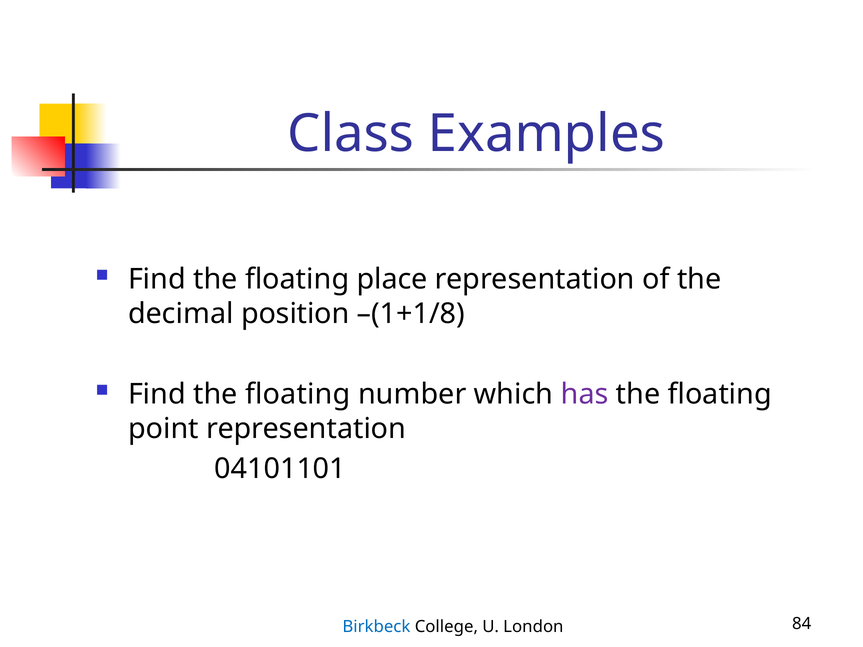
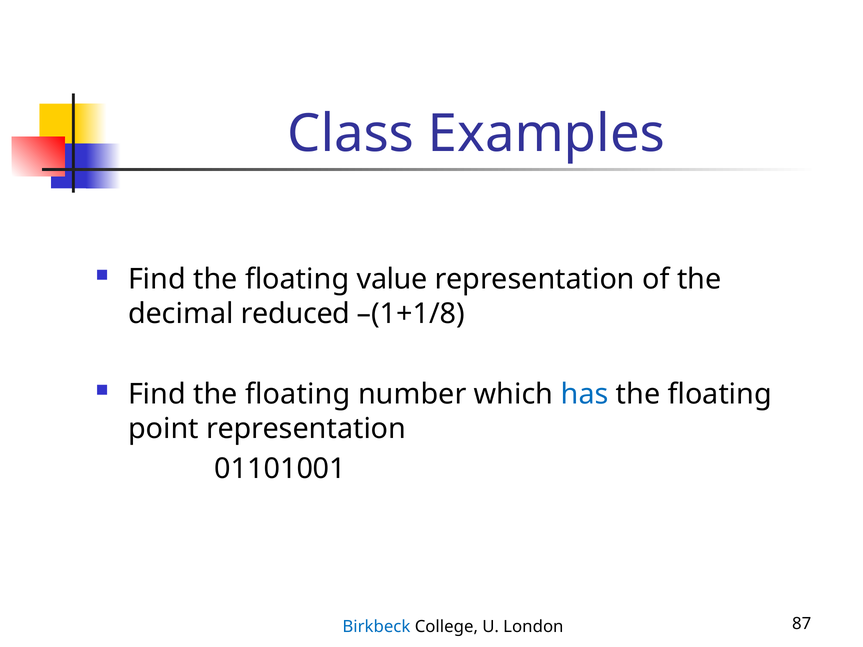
place: place -> value
position: position -> reduced
has colour: purple -> blue
04101101: 04101101 -> 01101001
84: 84 -> 87
